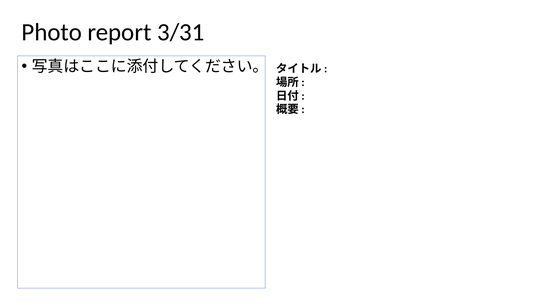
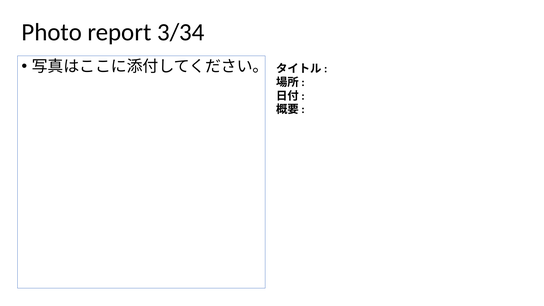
3/31: 3/31 -> 3/34
